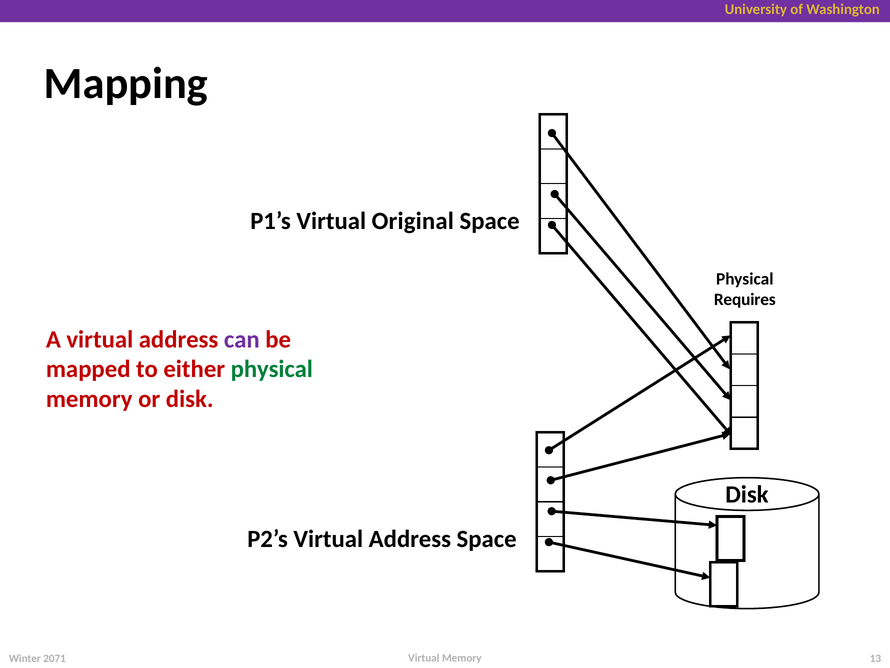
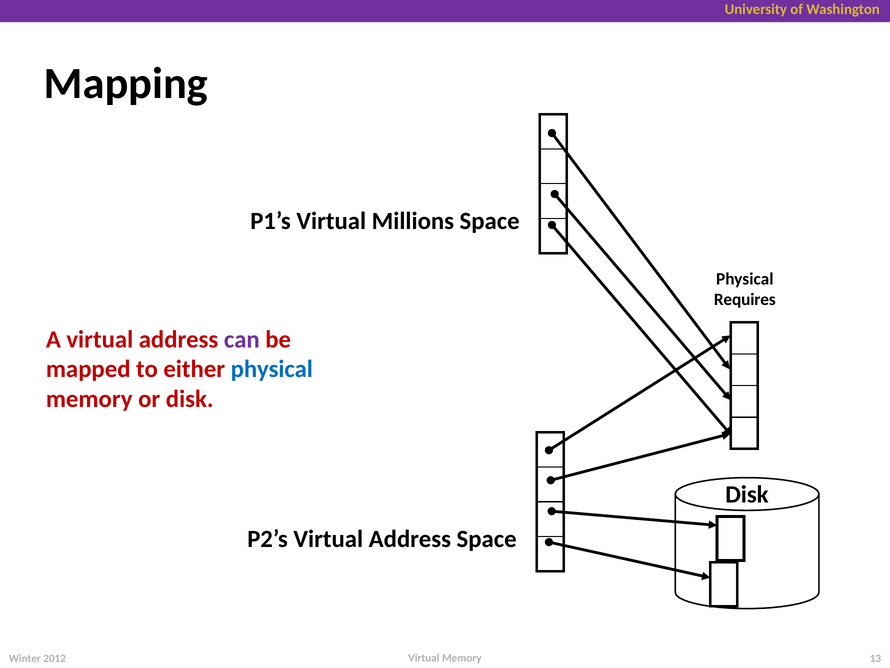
Original: Original -> Millions
physical at (272, 369) colour: green -> blue
2071: 2071 -> 2012
